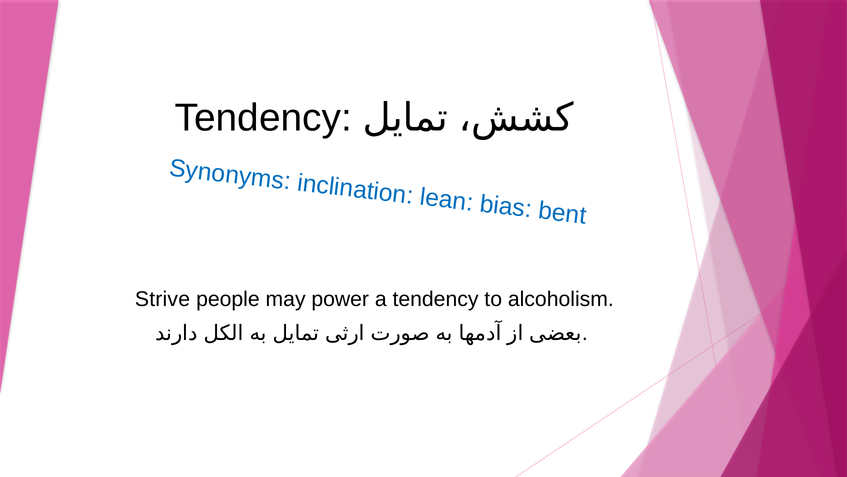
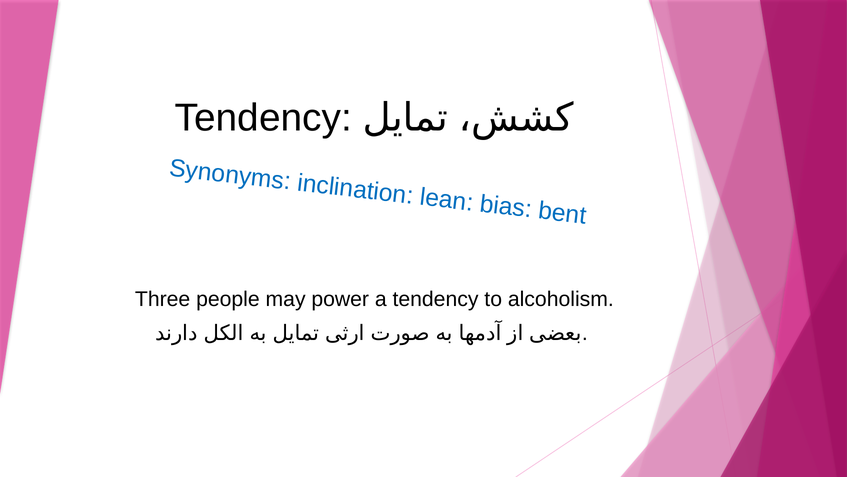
Strive: Strive -> Three
